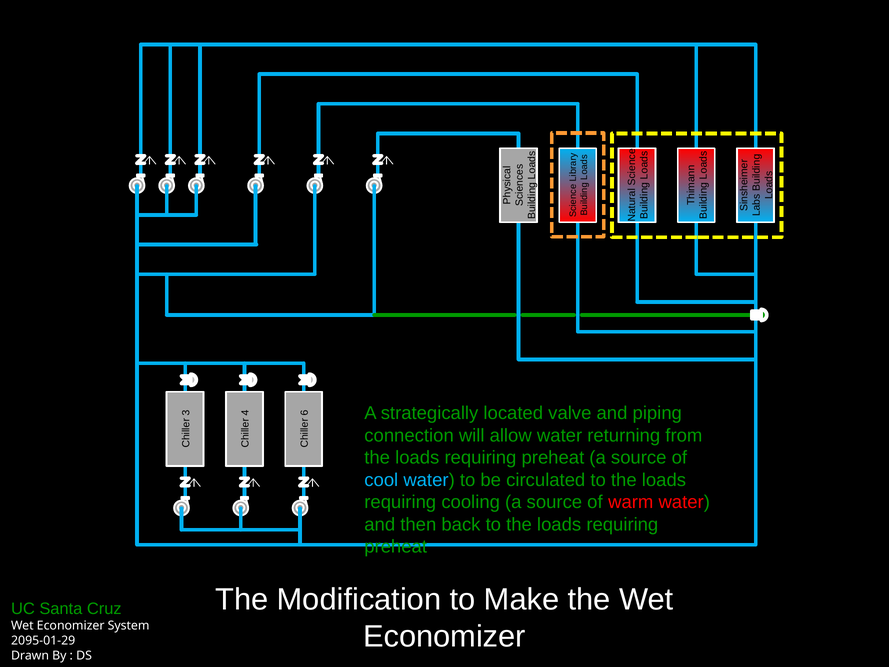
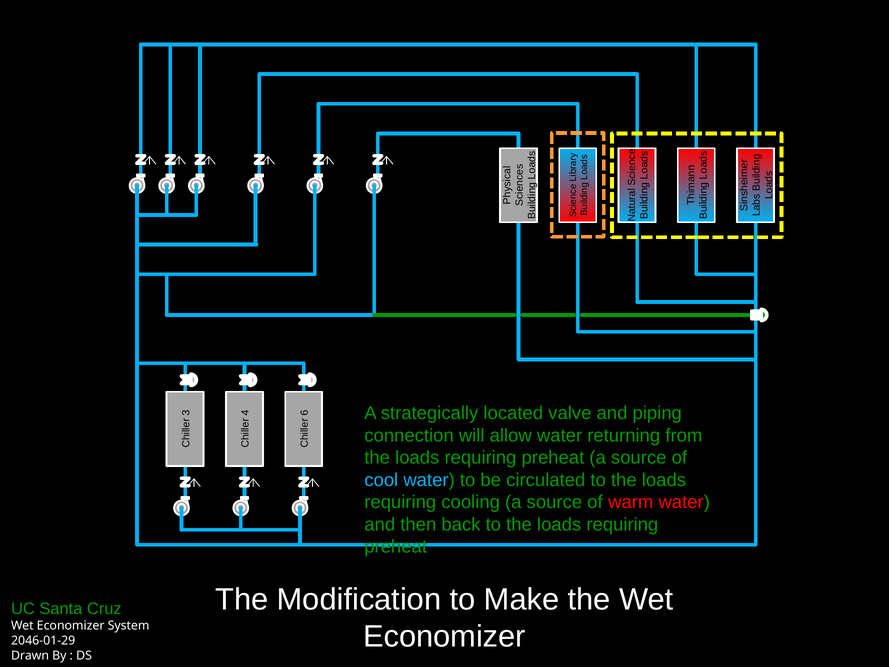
2095-01-29: 2095-01-29 -> 2046-01-29
